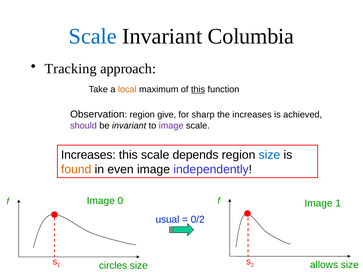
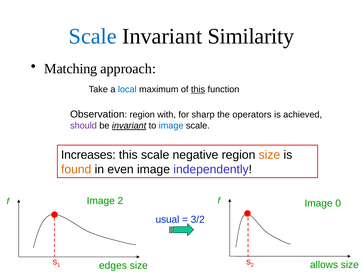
Columbia: Columbia -> Similarity
Tracking: Tracking -> Matching
local colour: orange -> blue
give: give -> with
the increases: increases -> operators
invariant at (129, 126) underline: none -> present
image at (171, 126) colour: purple -> blue
depends: depends -> negative
size at (269, 155) colour: blue -> orange
Image 0: 0 -> 2
Image 1: 1 -> 0
0/2: 0/2 -> 3/2
circles: circles -> edges
